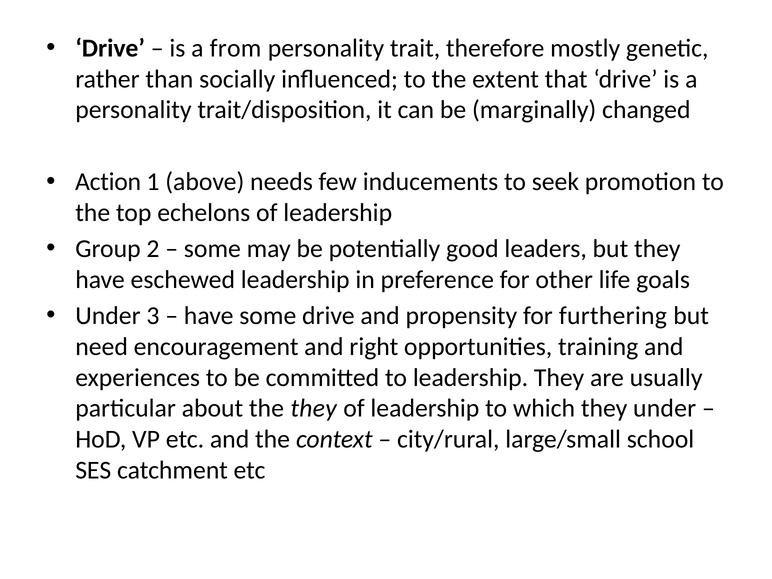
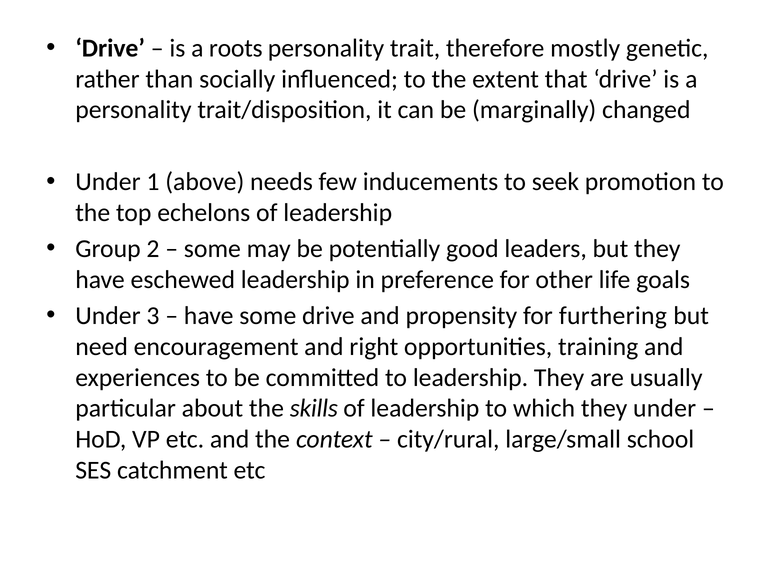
from: from -> roots
Action at (108, 182): Action -> Under
the they: they -> skills
